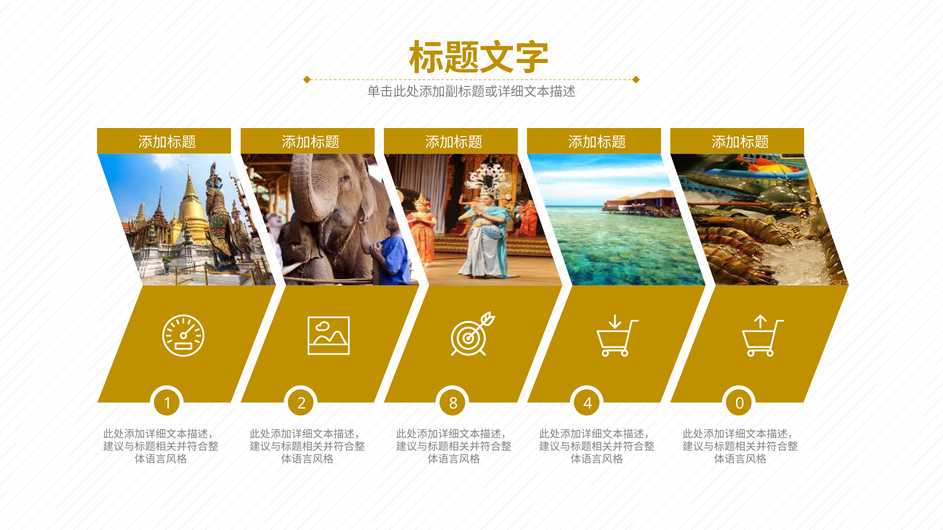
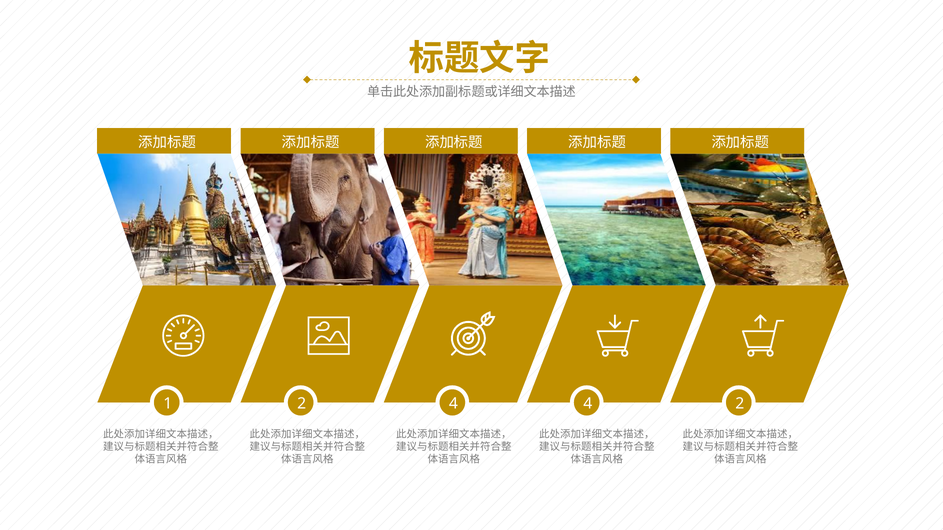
2 8: 8 -> 4
4 0: 0 -> 2
